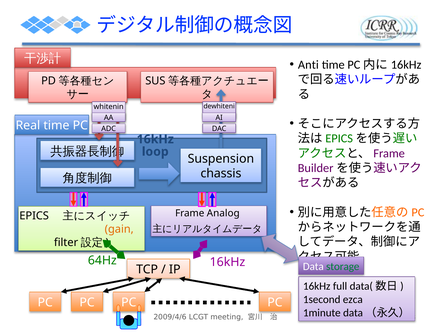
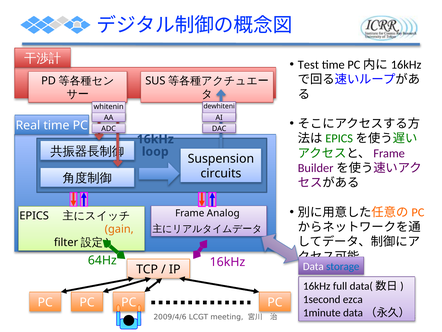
Anti: Anti -> Test
chassis: chassis -> circuits
storage colour: green -> blue
